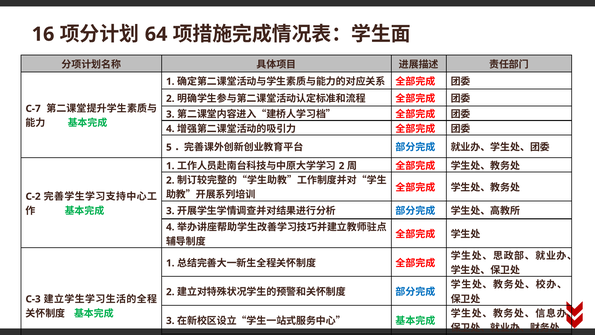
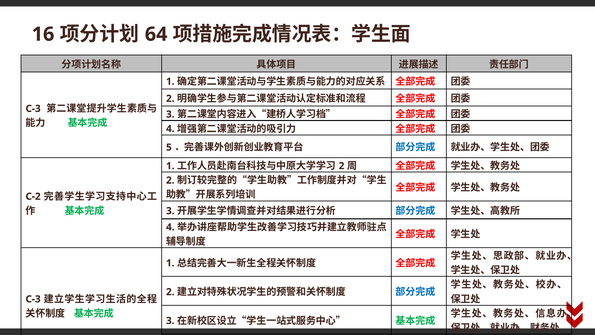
C-7 at (33, 109): C-7 -> C-3
